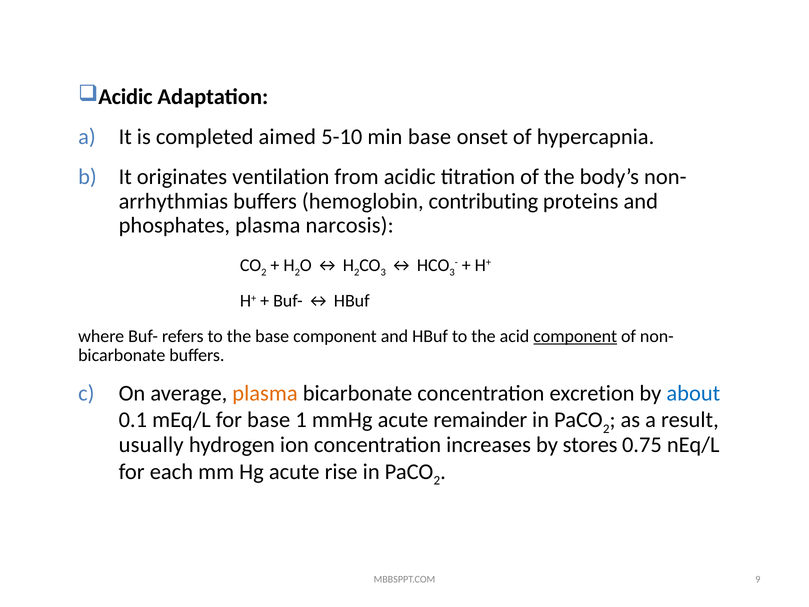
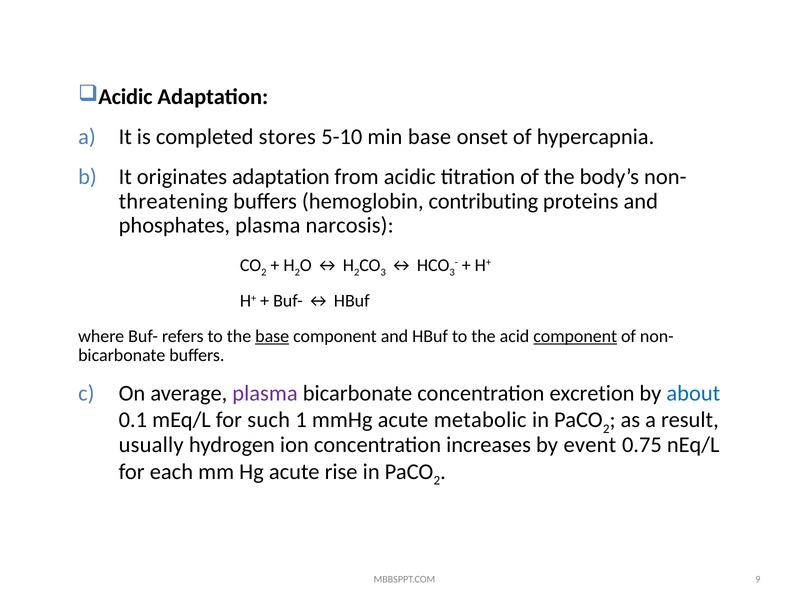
aimed: aimed -> stores
originates ventilation: ventilation -> adaptation
arrhythmias: arrhythmias -> threatening
base at (272, 336) underline: none -> present
plasma at (265, 393) colour: orange -> purple
for base: base -> such
remainder: remainder -> metabolic
stores: stores -> event
